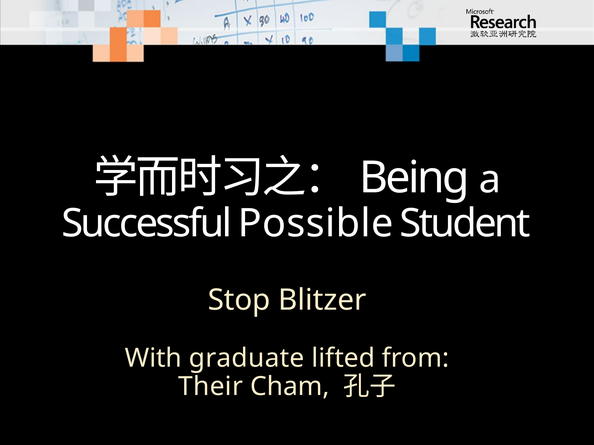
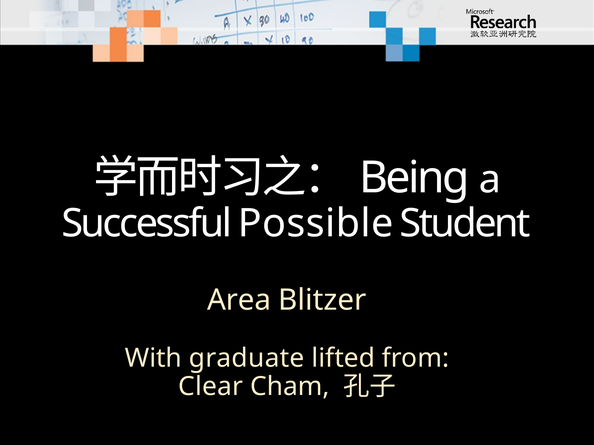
Stop: Stop -> Area
Their: Their -> Clear
